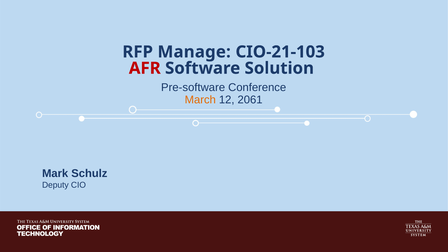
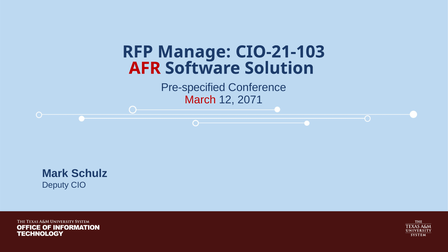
Pre-software: Pre-software -> Pre-specified
March colour: orange -> red
2061: 2061 -> 2071
